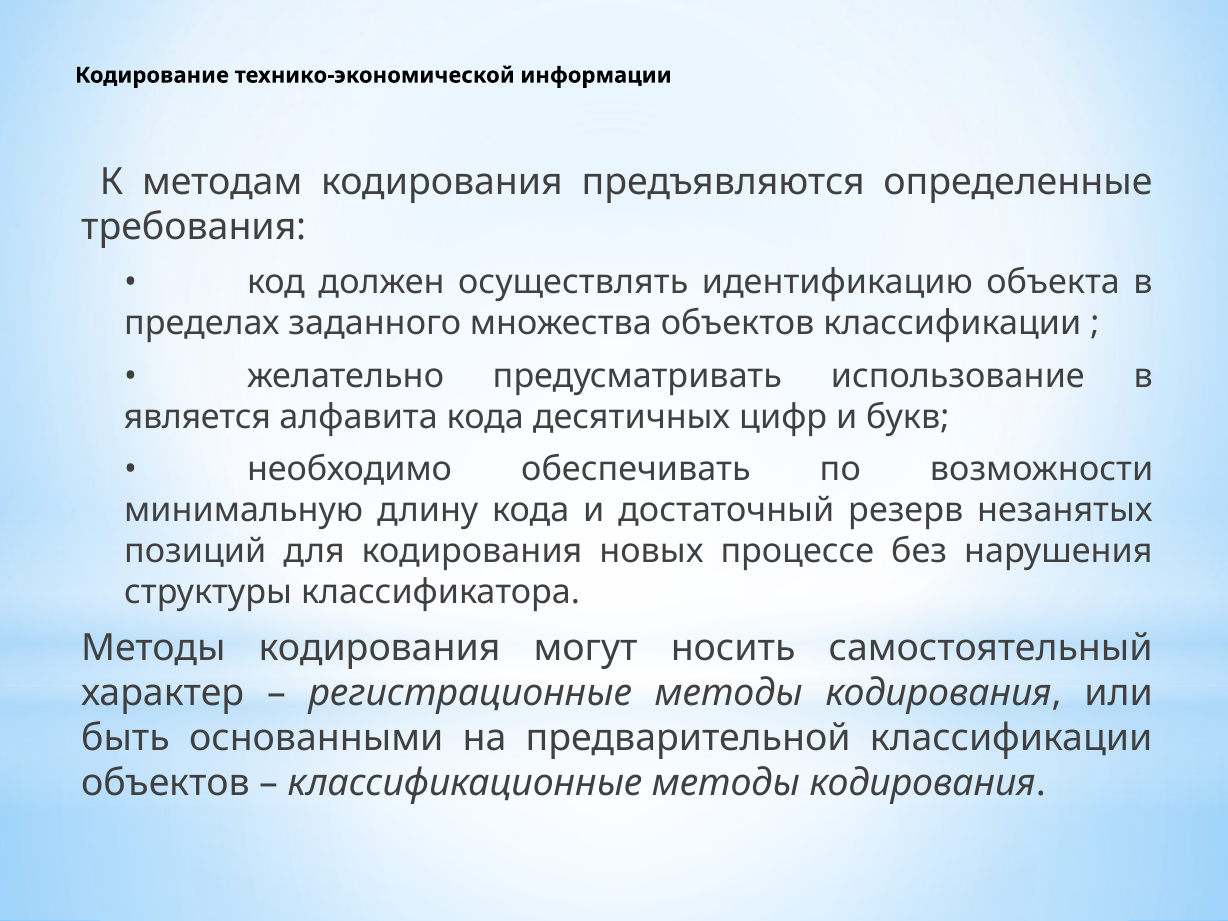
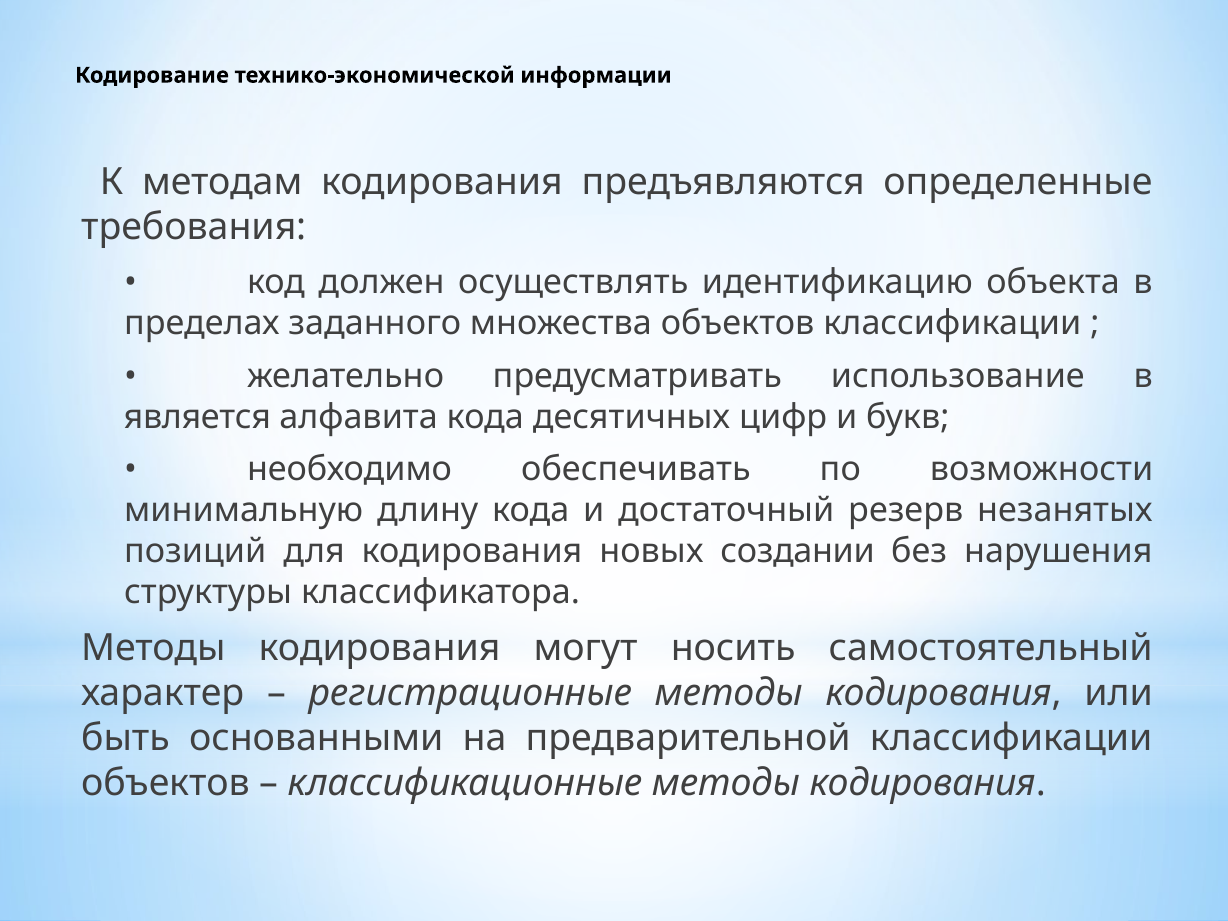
процессе: процессе -> создании
